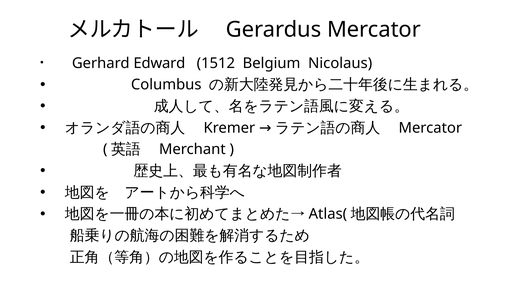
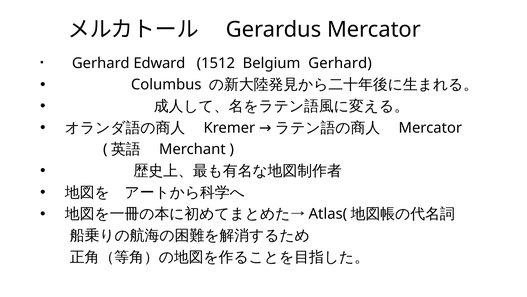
Belgium Nicolaus: Nicolaus -> Gerhard
